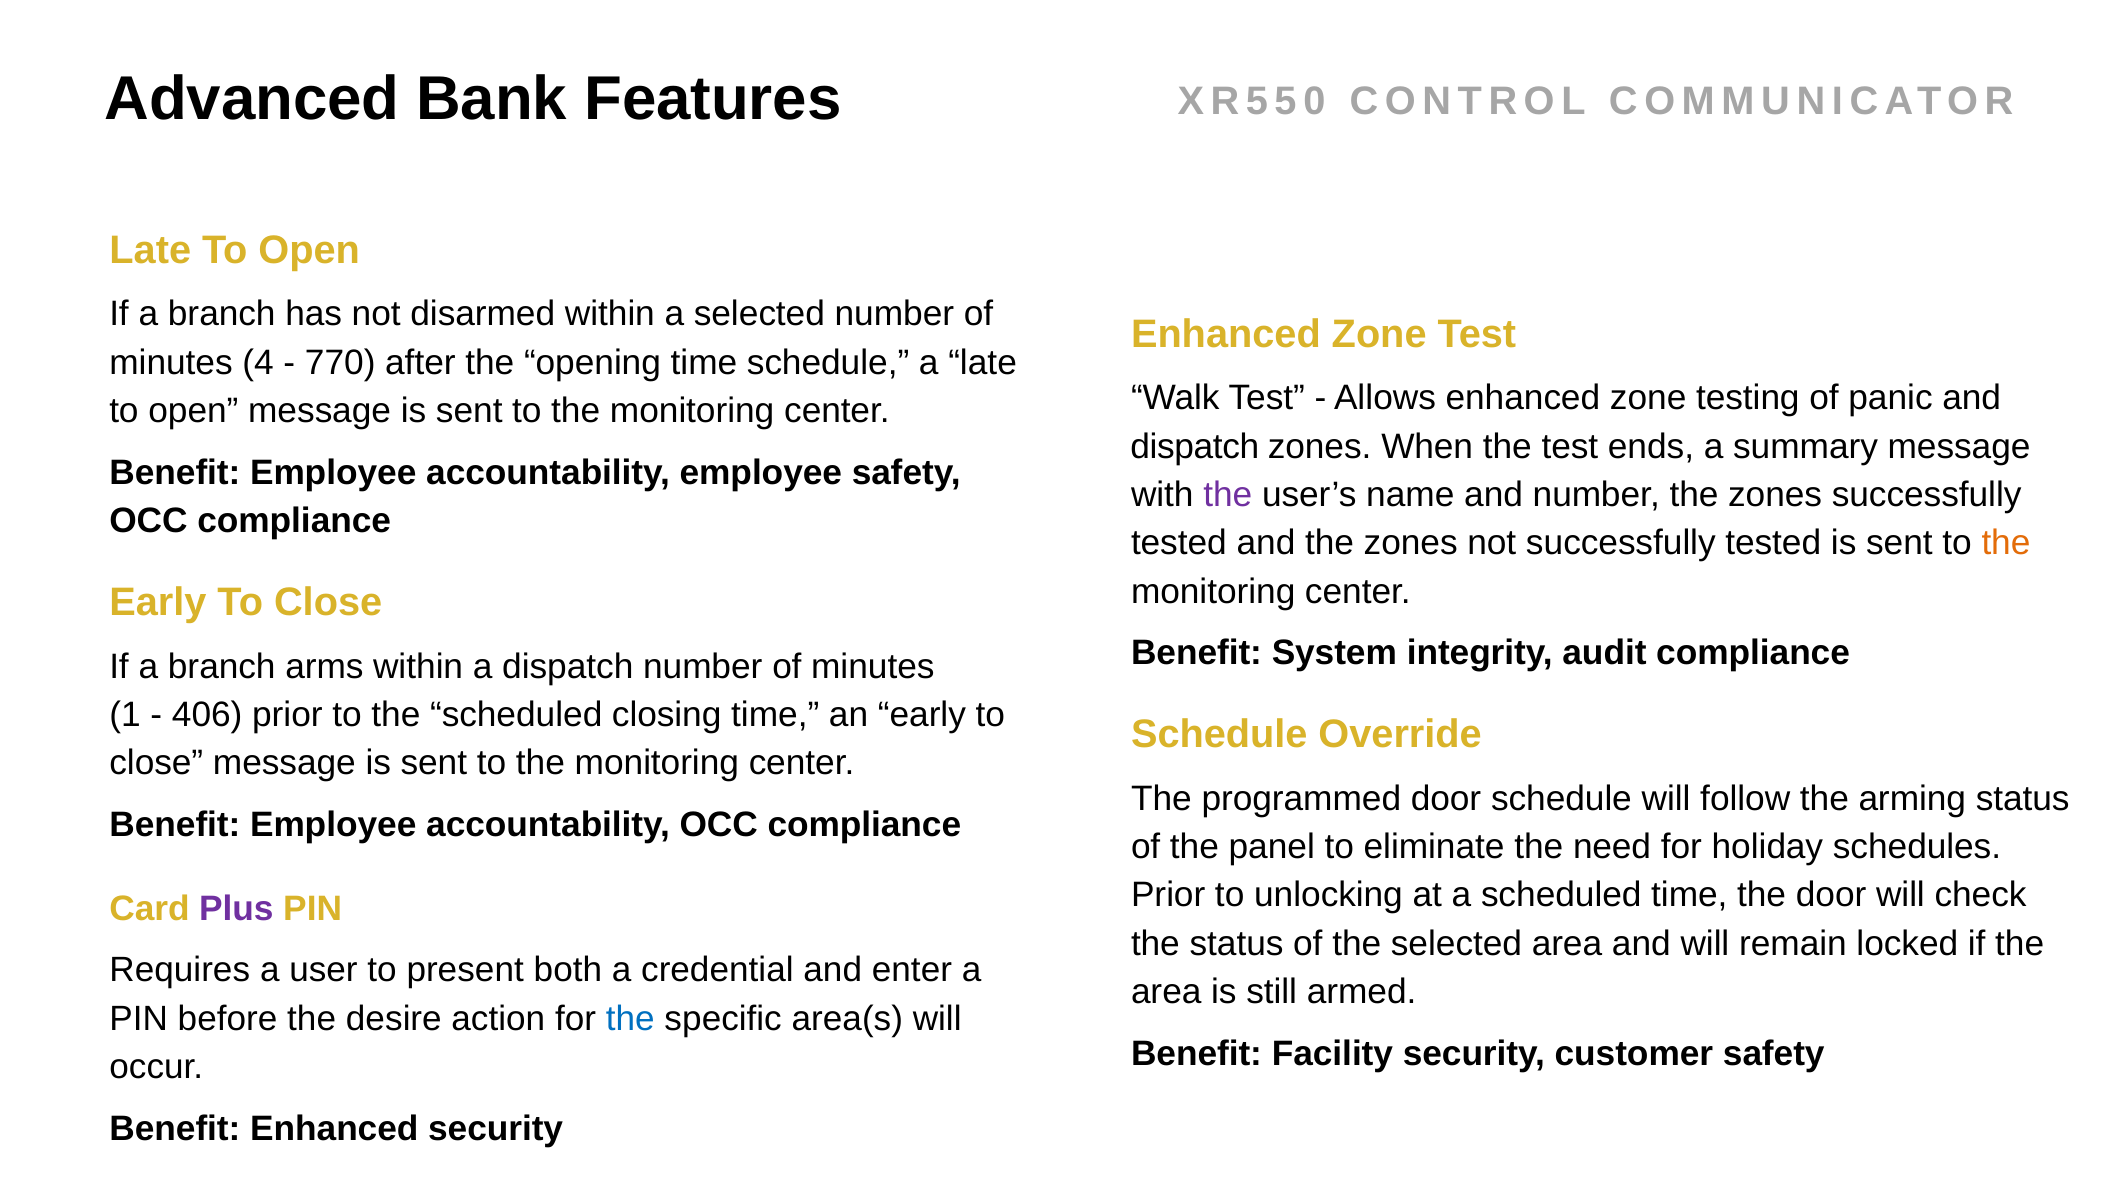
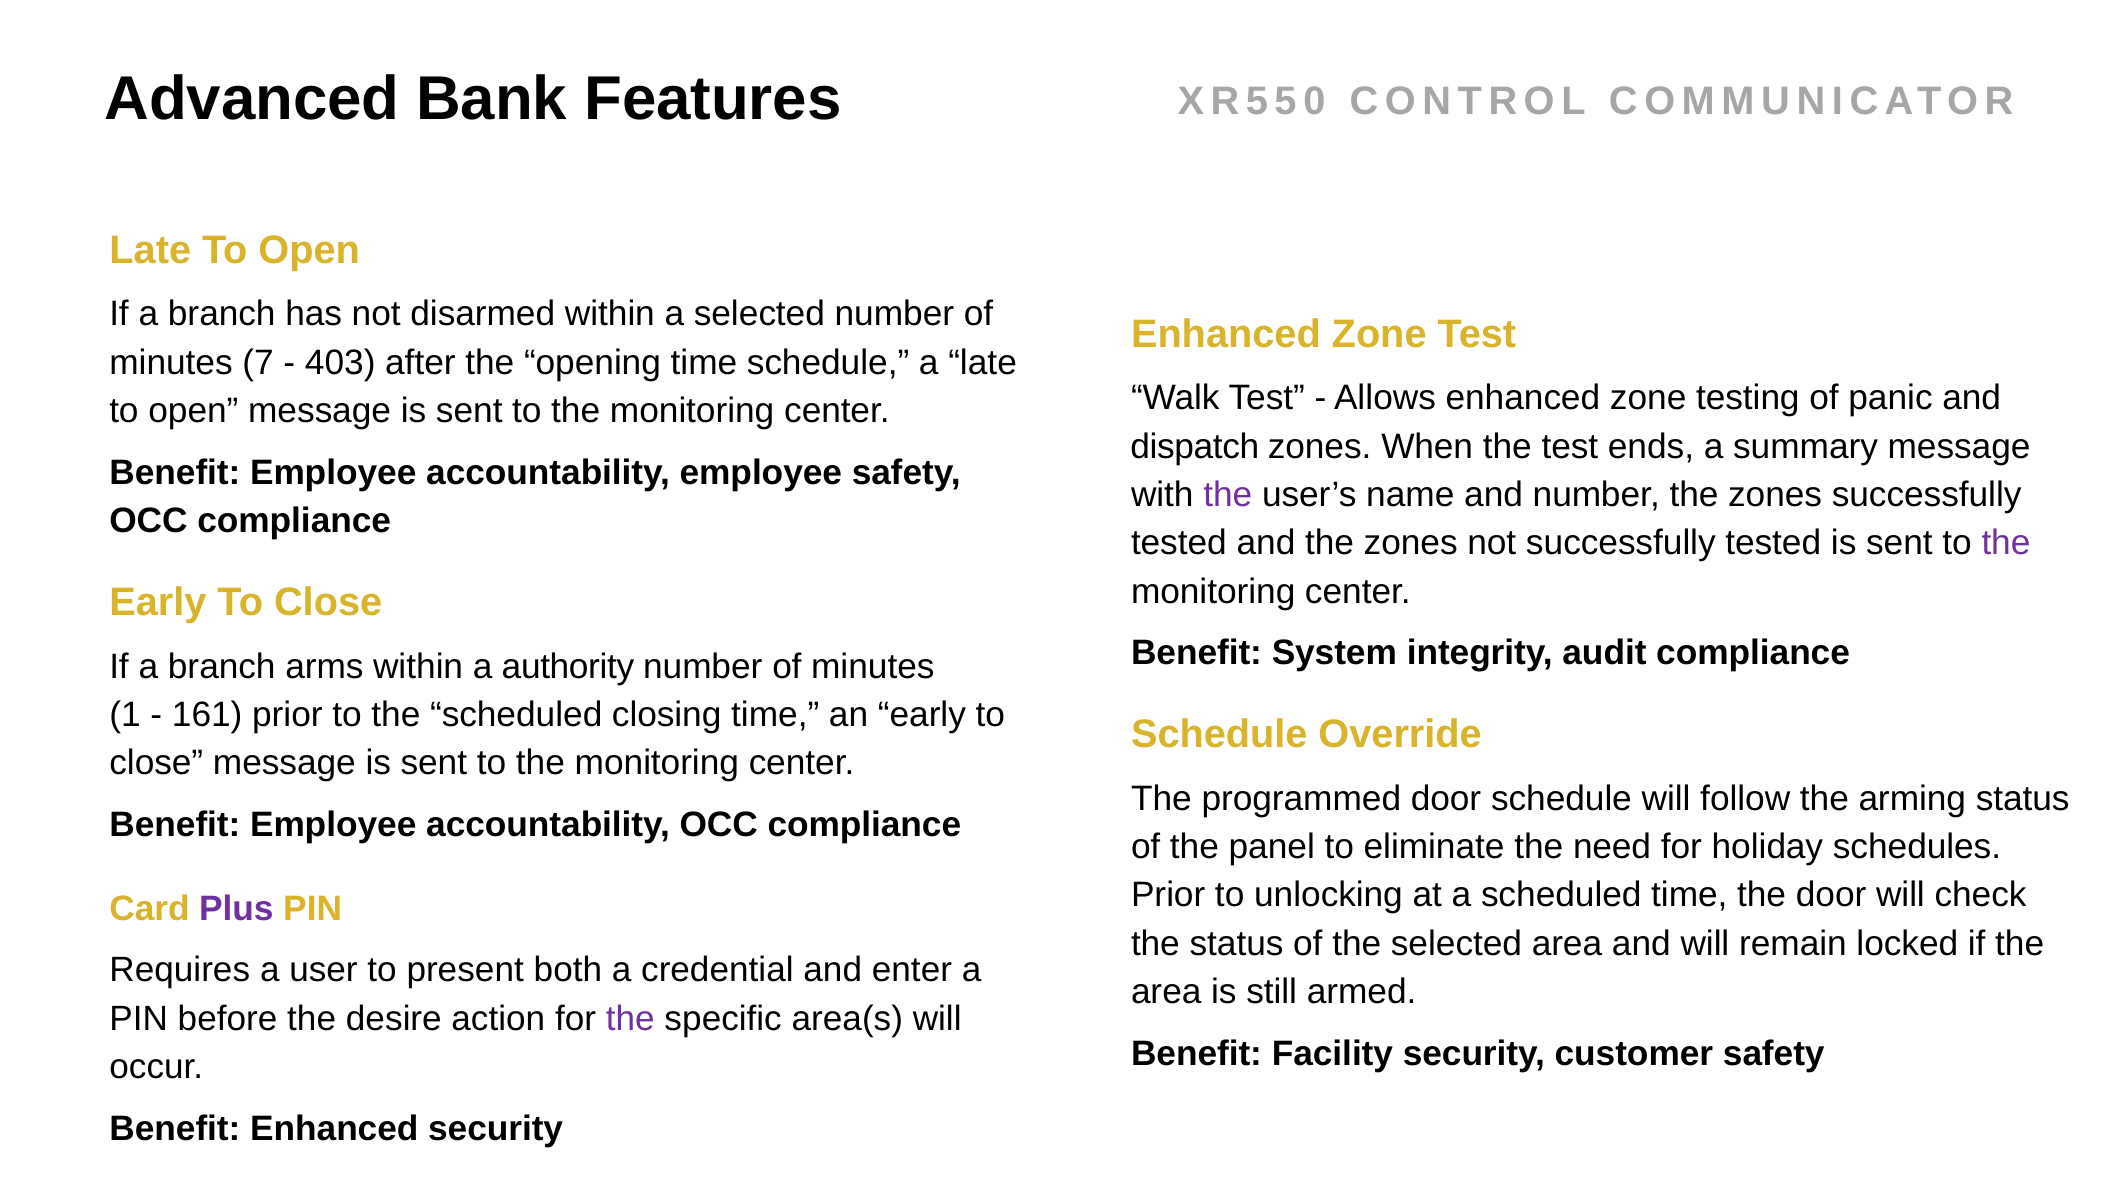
4: 4 -> 7
770: 770 -> 403
the at (2006, 543) colour: orange -> purple
a dispatch: dispatch -> authority
406: 406 -> 161
the at (630, 1019) colour: blue -> purple
